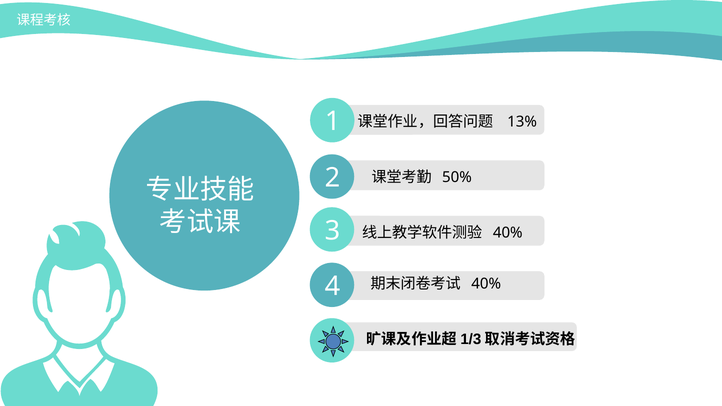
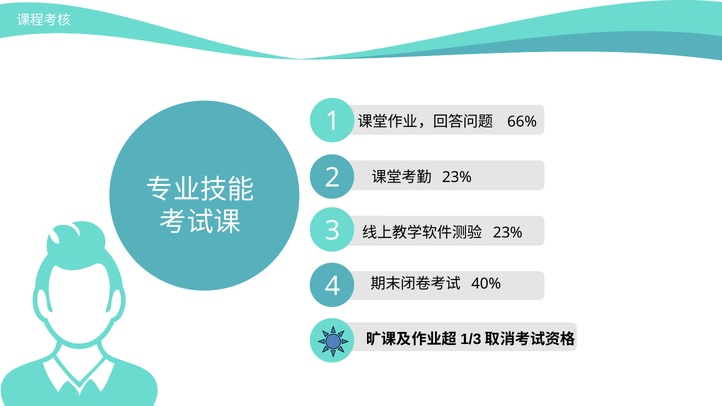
13%: 13% -> 66%
50% at (457, 177): 50% -> 23%
40% at (508, 233): 40% -> 23%
